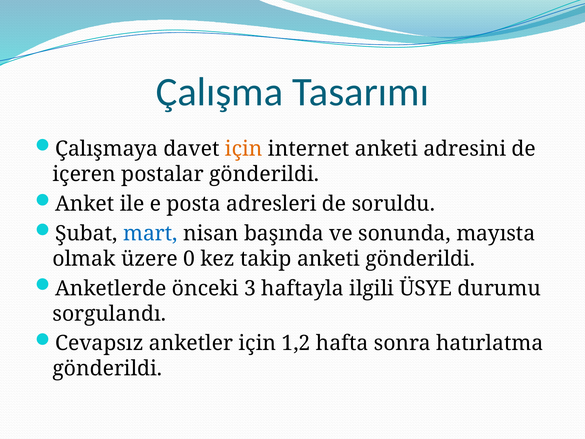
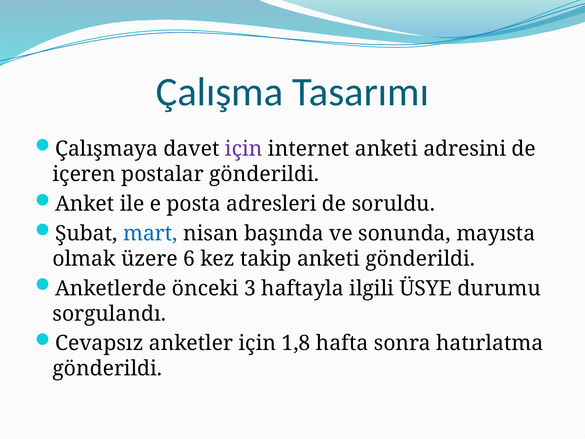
için at (244, 149) colour: orange -> purple
0: 0 -> 6
1,2: 1,2 -> 1,8
